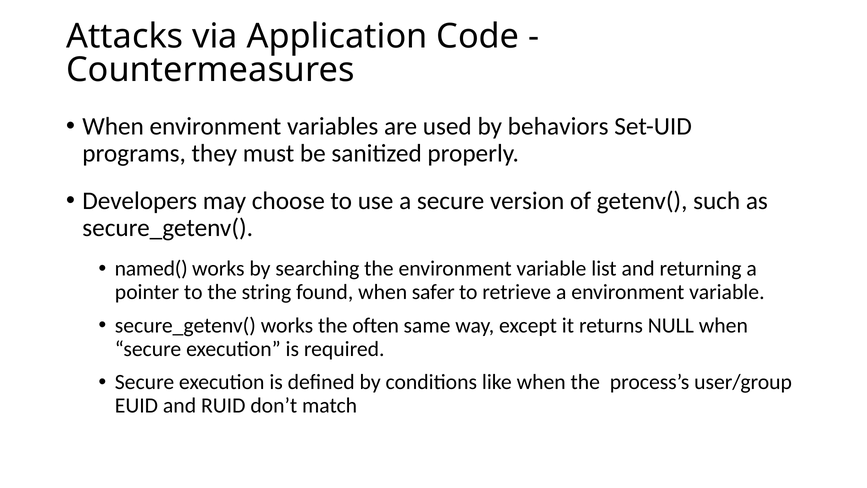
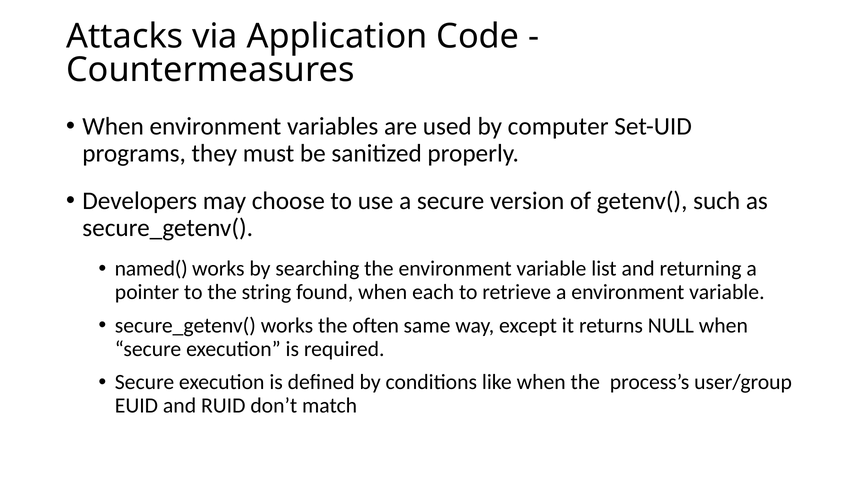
behaviors: behaviors -> computer
safer: safer -> each
